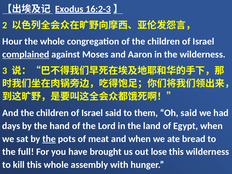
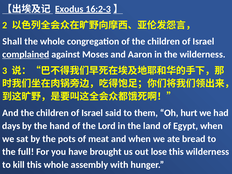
Hour: Hour -> Shall
Oh said: said -> hurt
the at (49, 139) underline: present -> none
